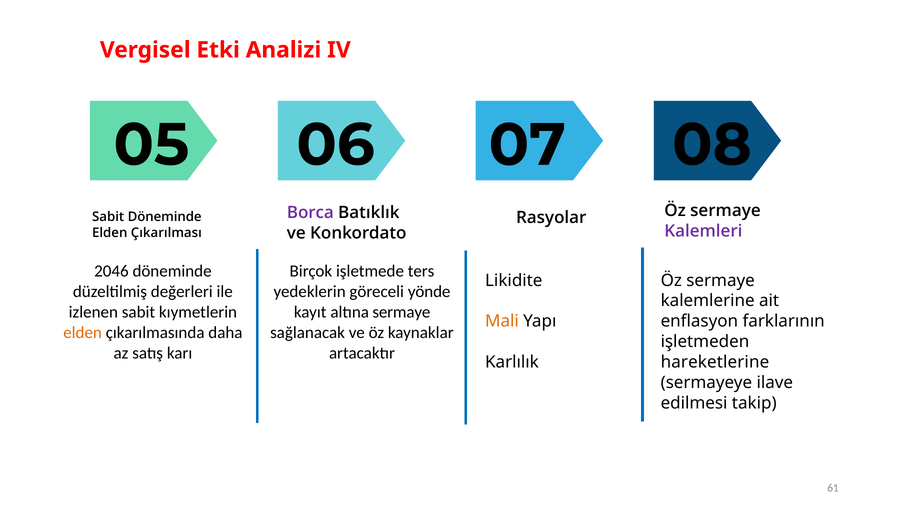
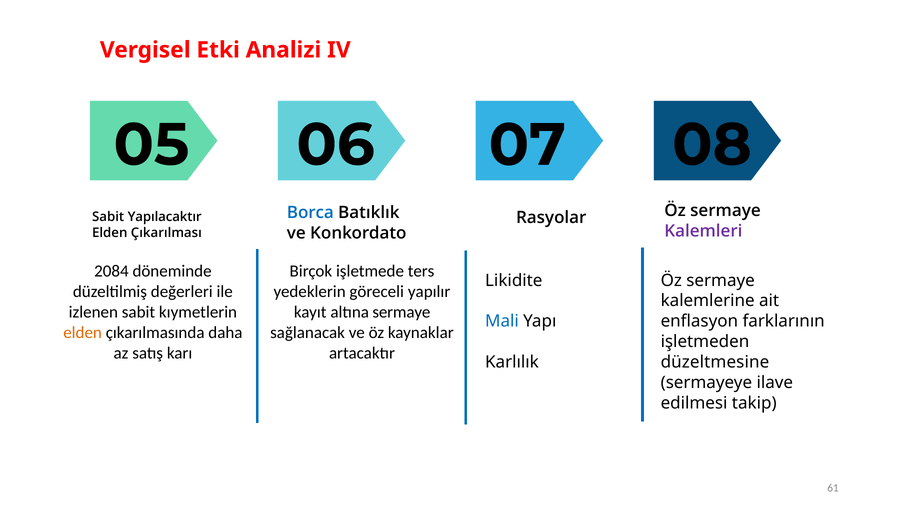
Borca colour: purple -> blue
Sabit Döneminde: Döneminde -> Yapılacaktır
2046: 2046 -> 2084
yönde: yönde -> yapılır
Mali colour: orange -> blue
hareketlerine: hareketlerine -> düzeltmesine
